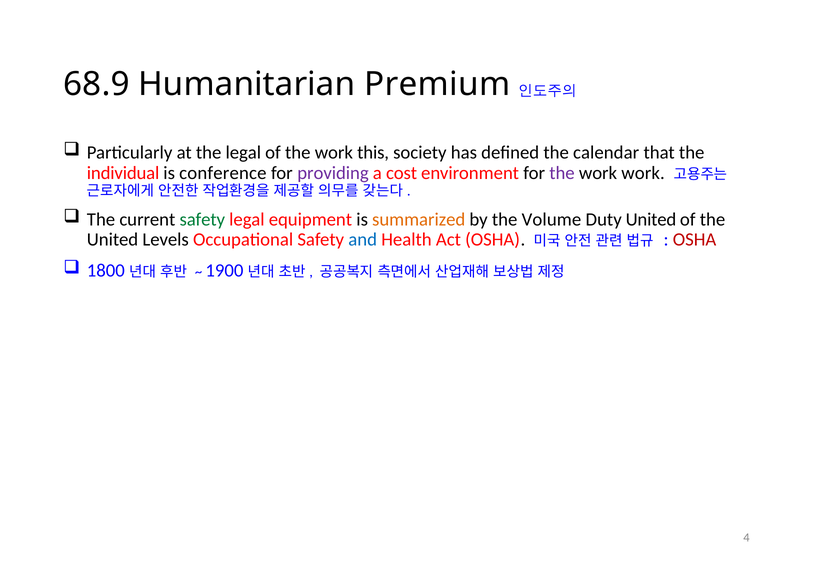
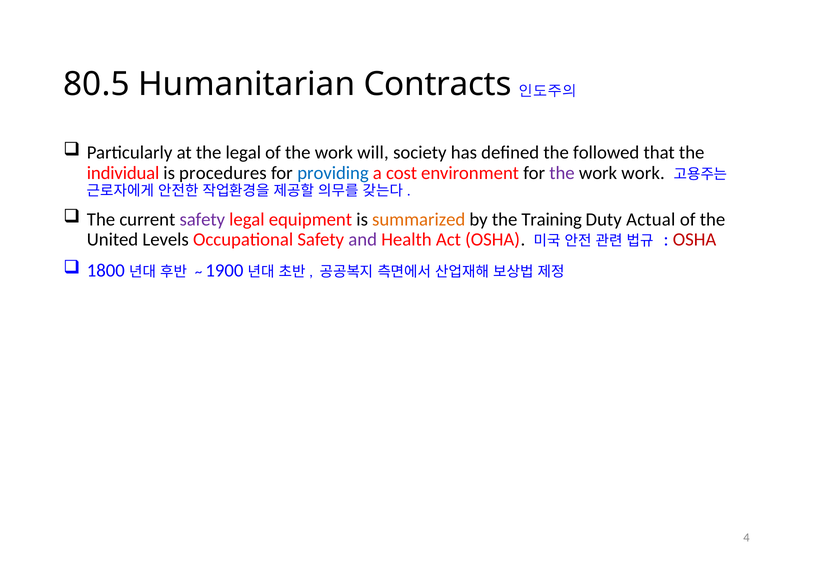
68.9: 68.9 -> 80.5
Premium: Premium -> Contracts
this: this -> will
calendar: calendar -> followed
conference: conference -> procedures
providing colour: purple -> blue
safety at (202, 219) colour: green -> purple
Volume: Volume -> Training
Duty United: United -> Actual
and colour: blue -> purple
